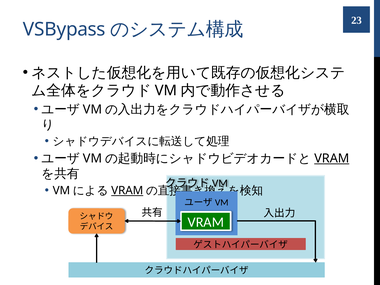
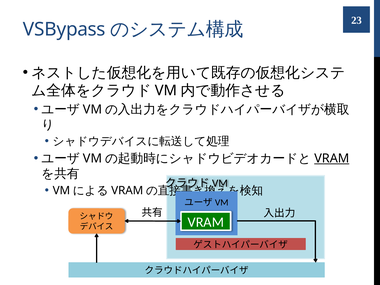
VRAM at (127, 191) underline: present -> none
